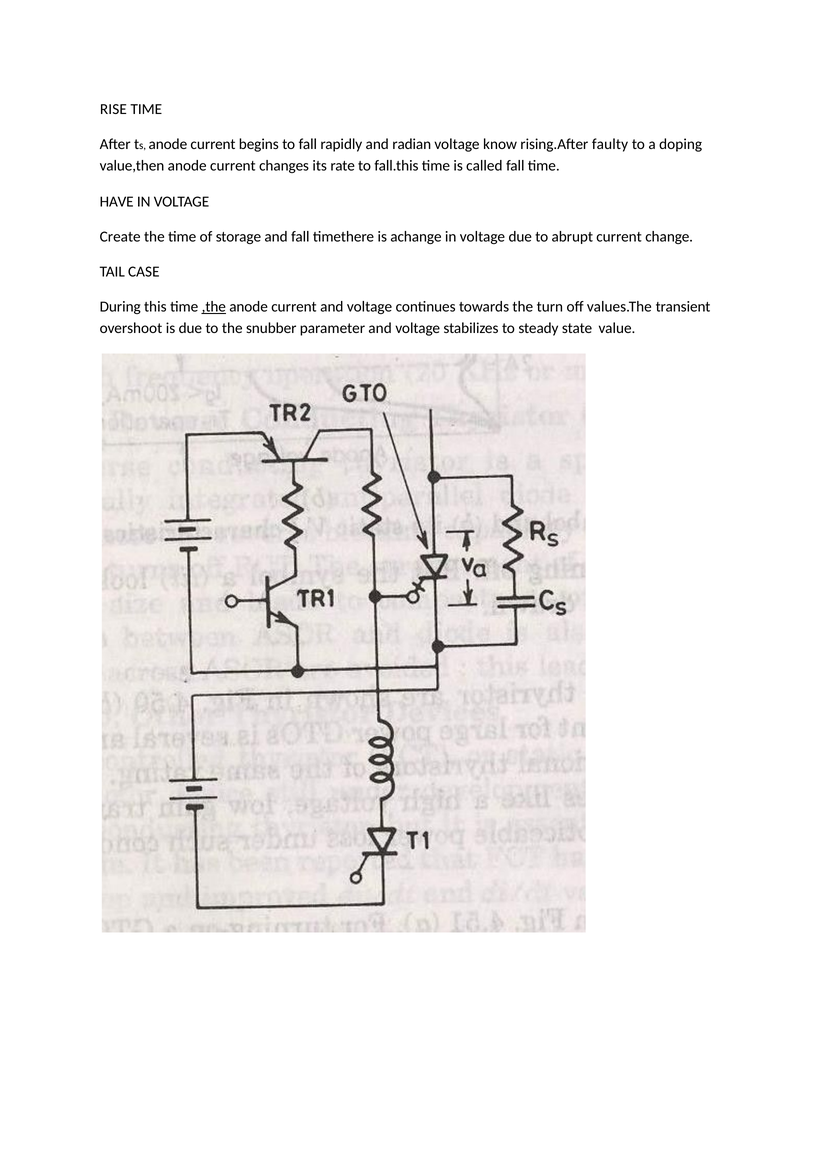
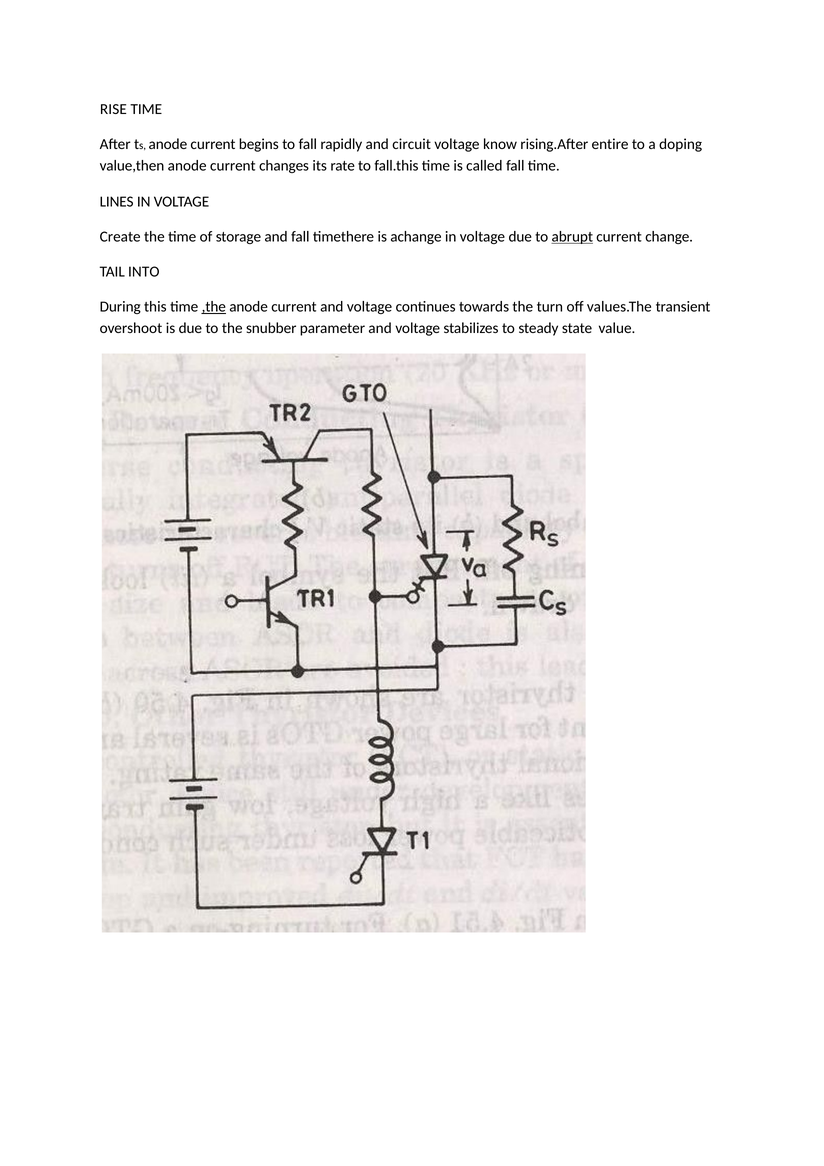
radian: radian -> circuit
faulty: faulty -> entire
HAVE: HAVE -> LINES
abrupt underline: none -> present
CASE: CASE -> INTO
